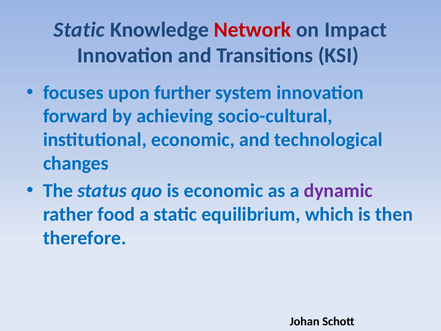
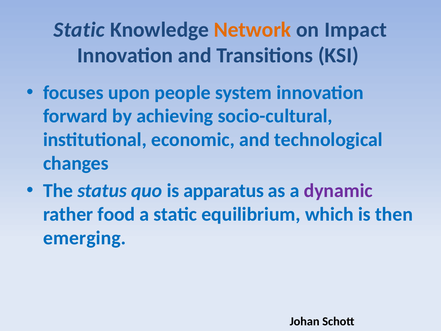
Network colour: red -> orange
further: further -> people
is economic: economic -> apparatus
therefore: therefore -> emerging
